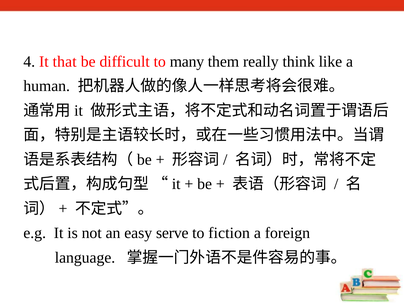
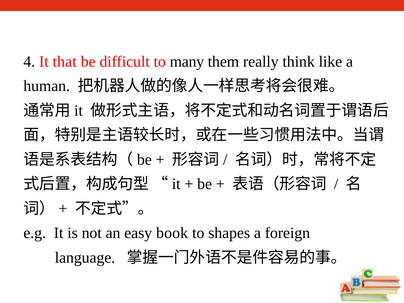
serve: serve -> book
fiction: fiction -> shapes
